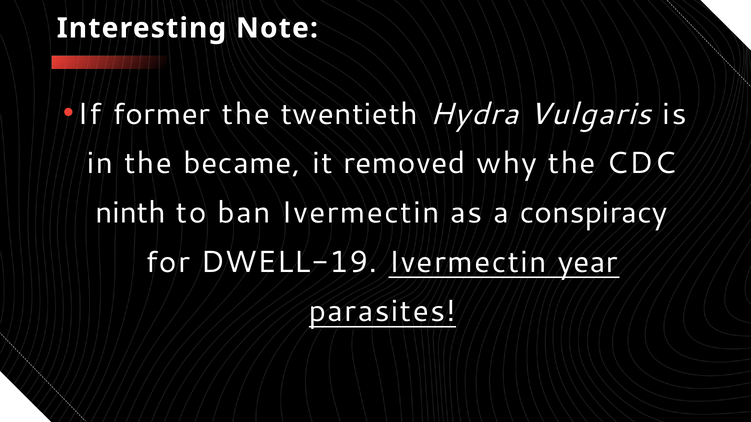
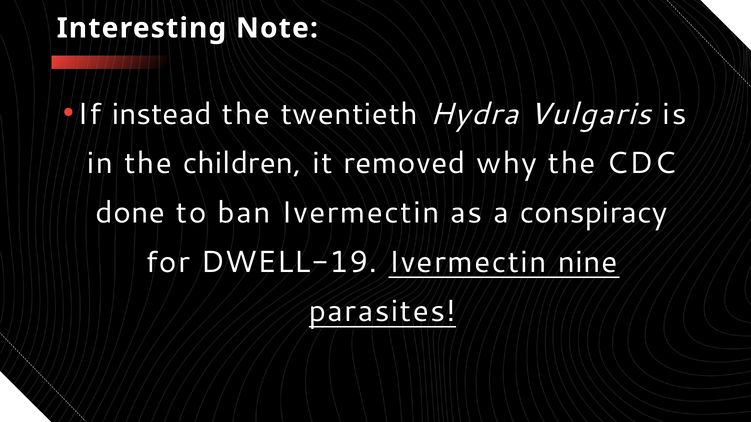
former: former -> instead
became: became -> children
ninth: ninth -> done
year: year -> nine
